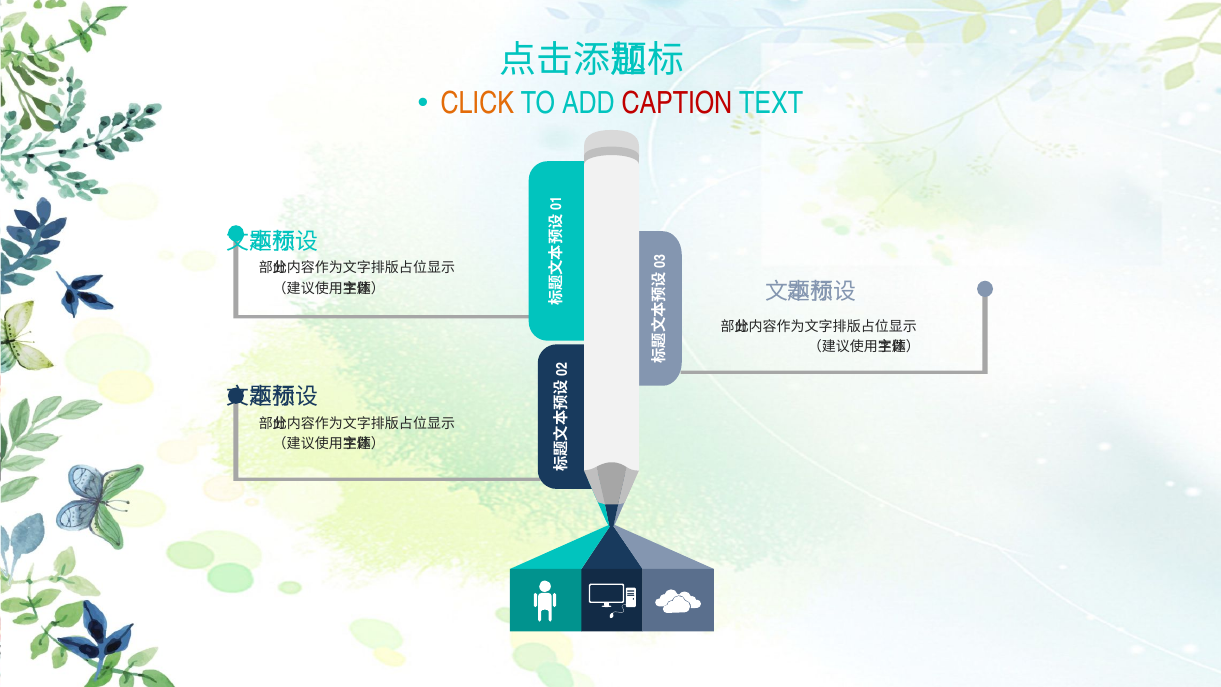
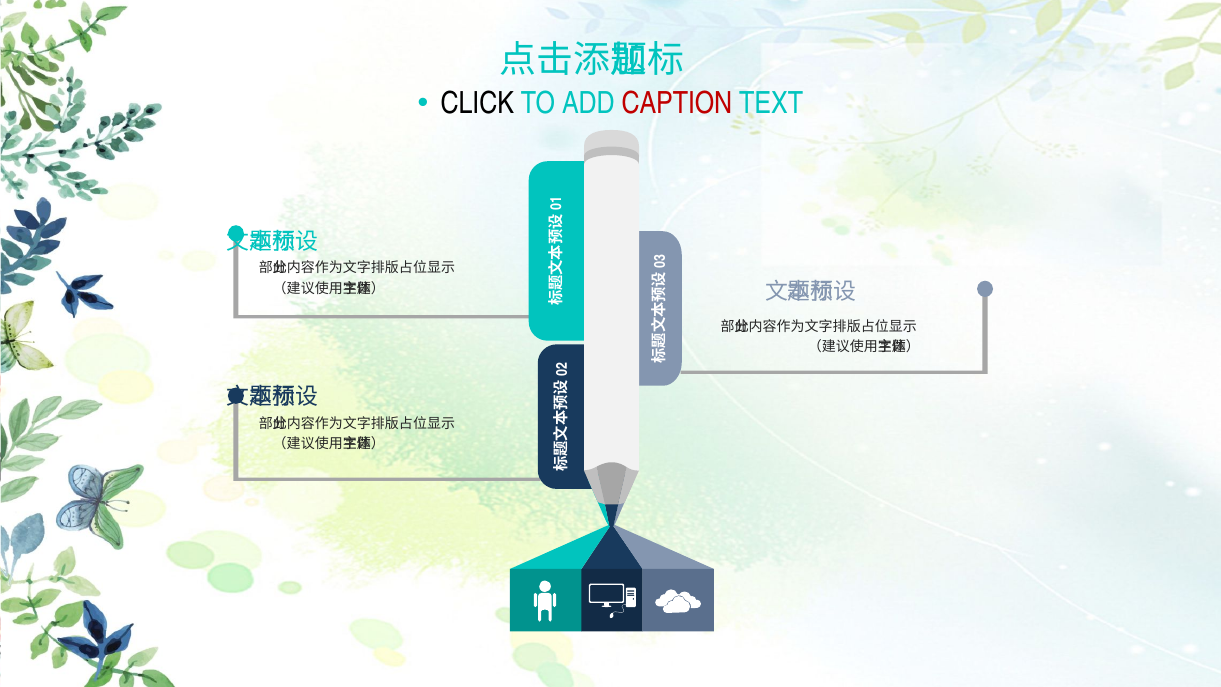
CLICK colour: orange -> black
